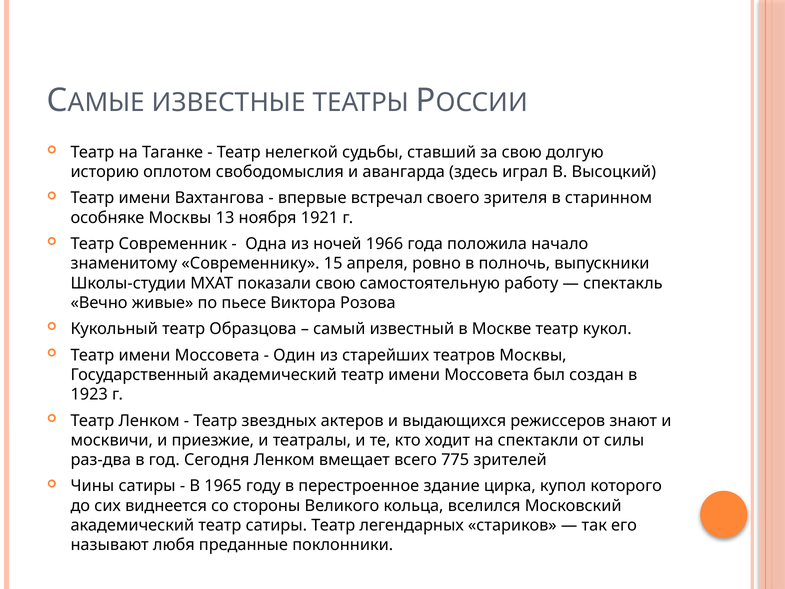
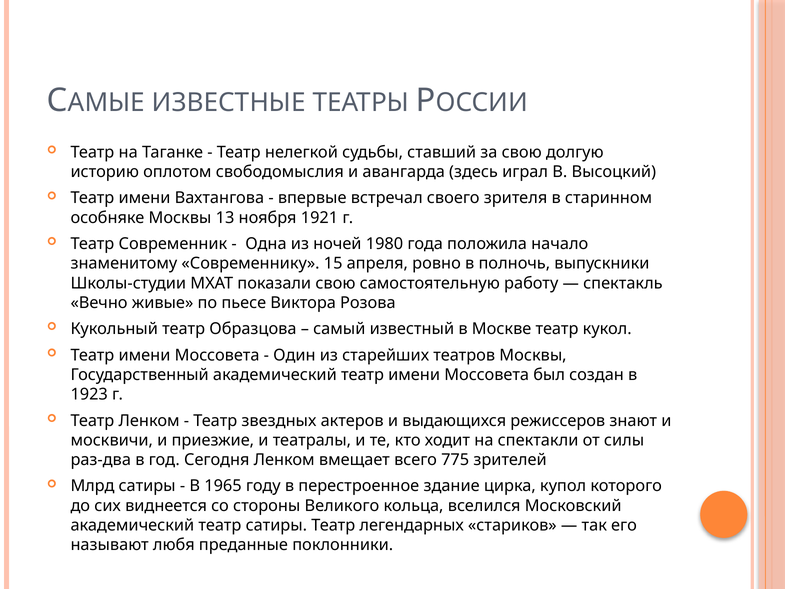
1966: 1966 -> 1980
Чины: Чины -> Млрд
